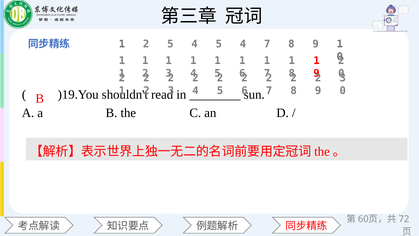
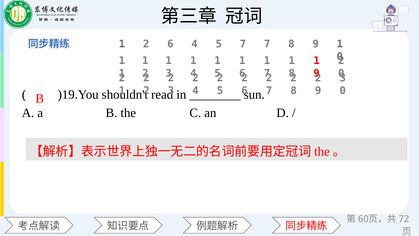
1 2 5: 5 -> 6
4 5 4: 4 -> 7
